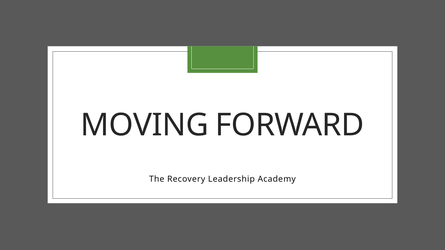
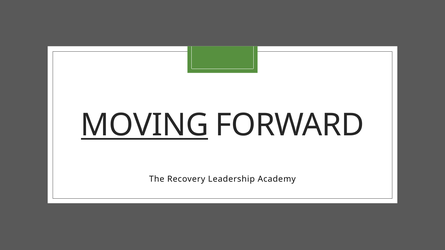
MOVING underline: none -> present
